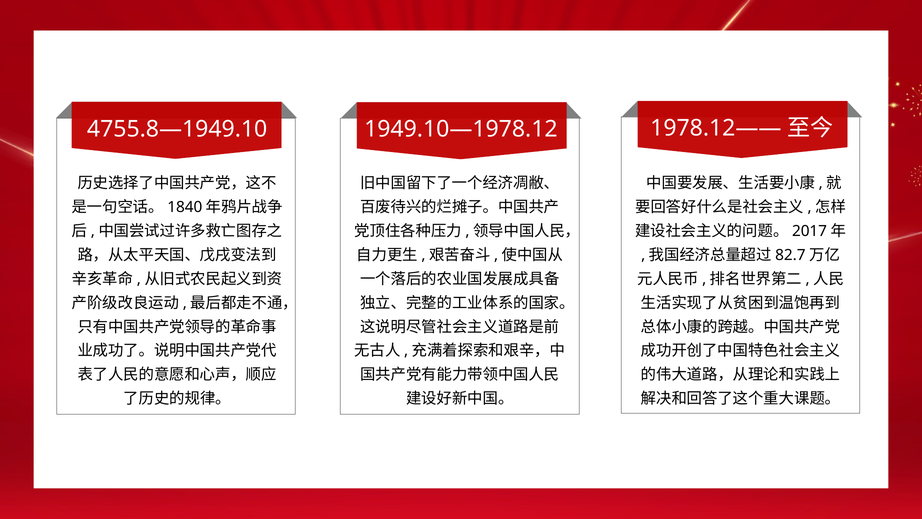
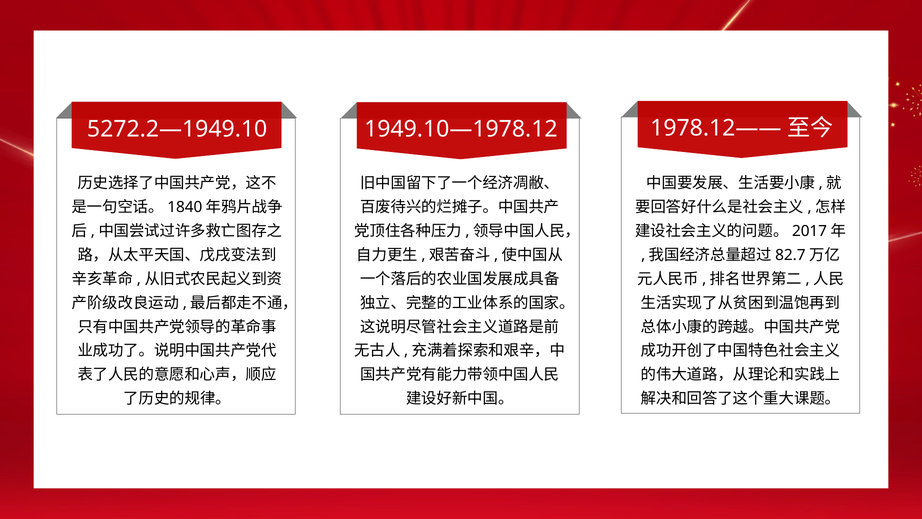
4755.8—1949.10: 4755.8—1949.10 -> 5272.2—1949.10
